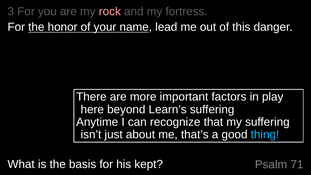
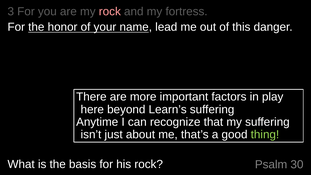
thing colour: light blue -> light green
his kept: kept -> rock
71: 71 -> 30
